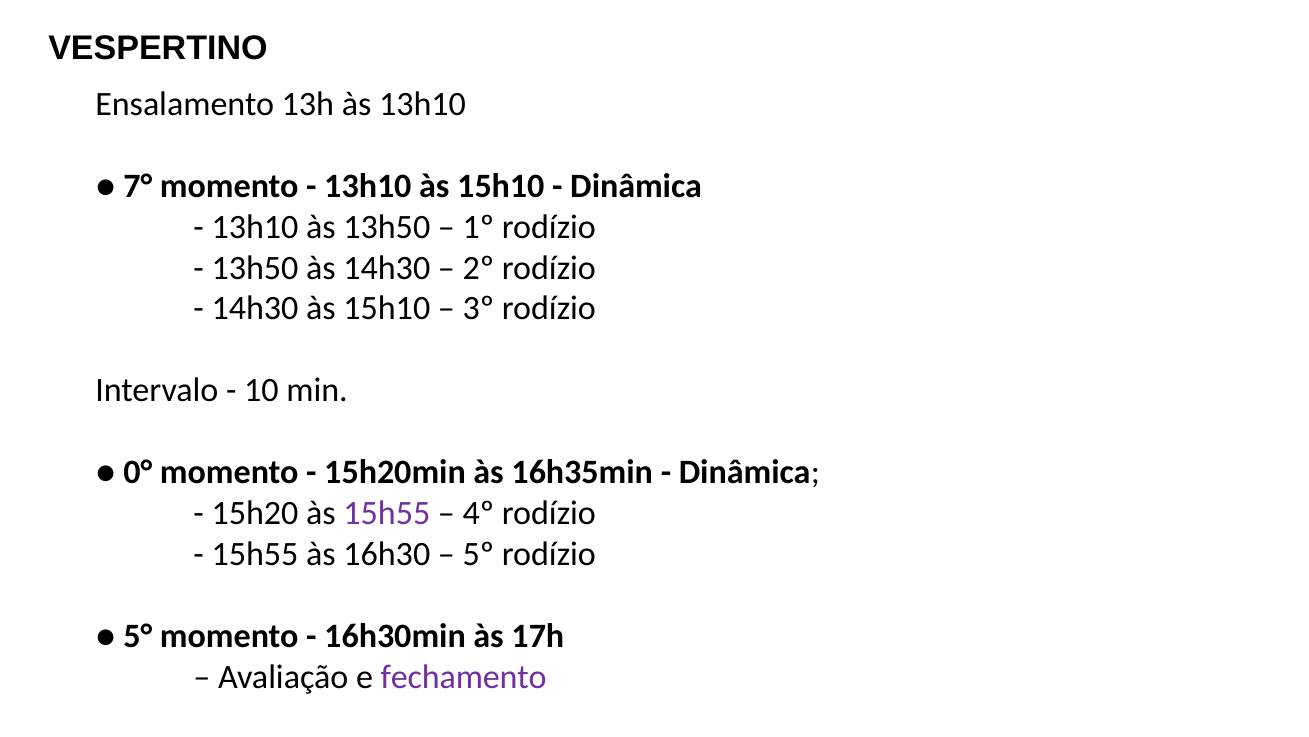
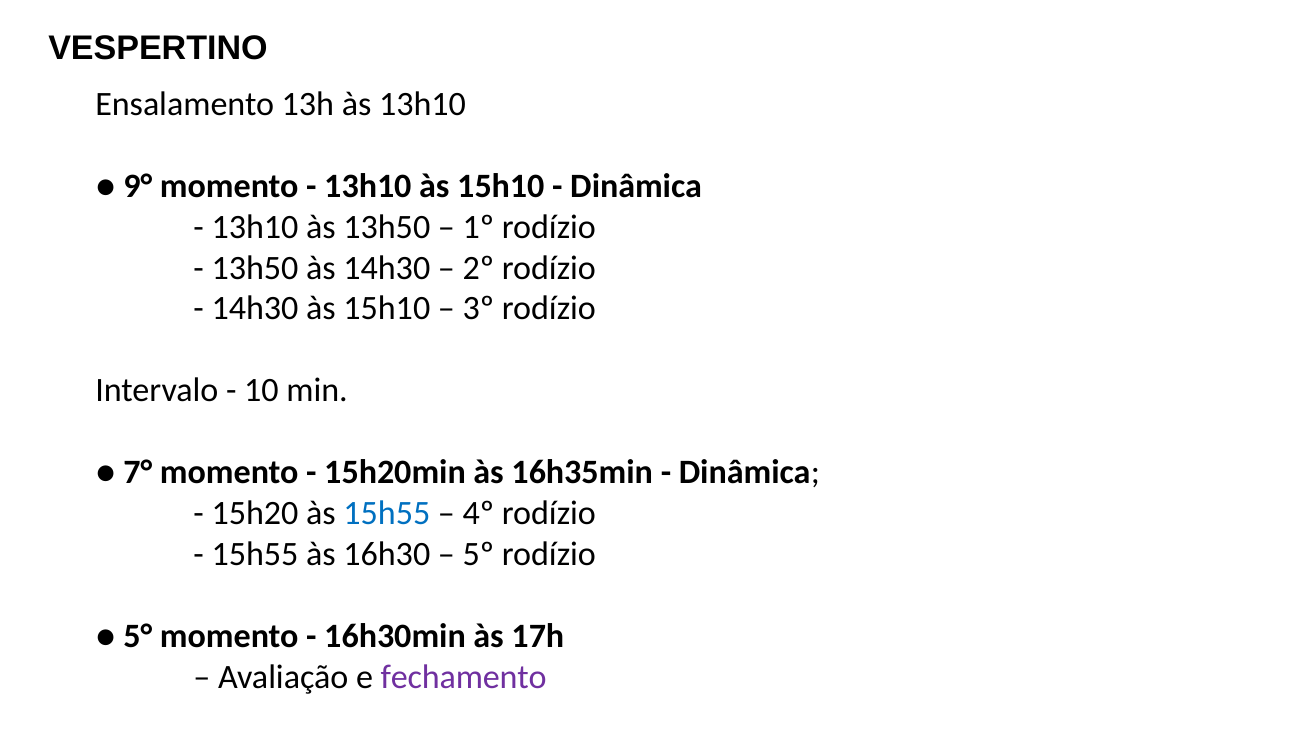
7°: 7° -> 9°
0°: 0° -> 7°
15h55 at (387, 513) colour: purple -> blue
